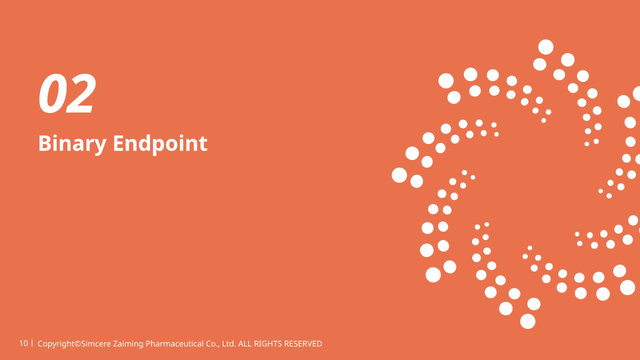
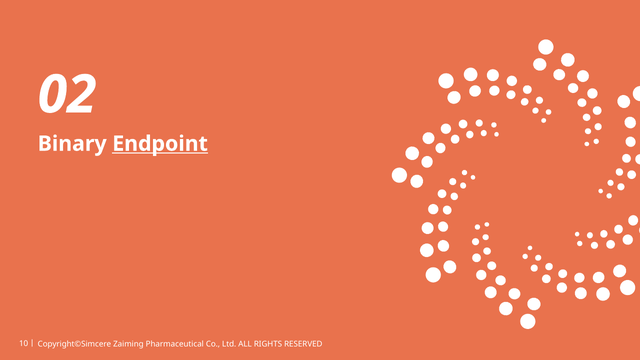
Endpoint underline: none -> present
